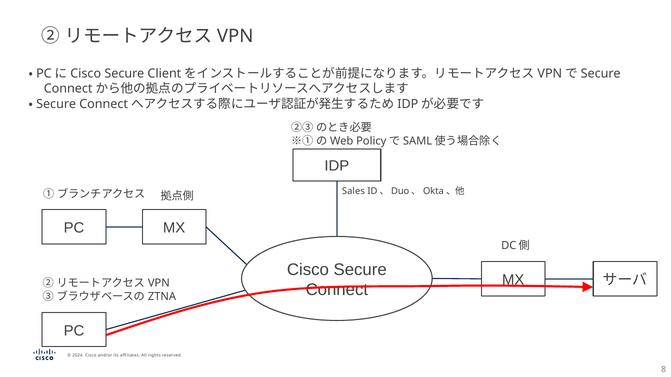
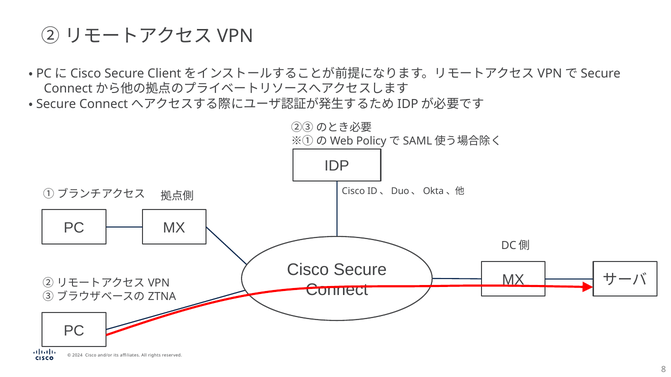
Sales at (353, 191): Sales -> Cisco
